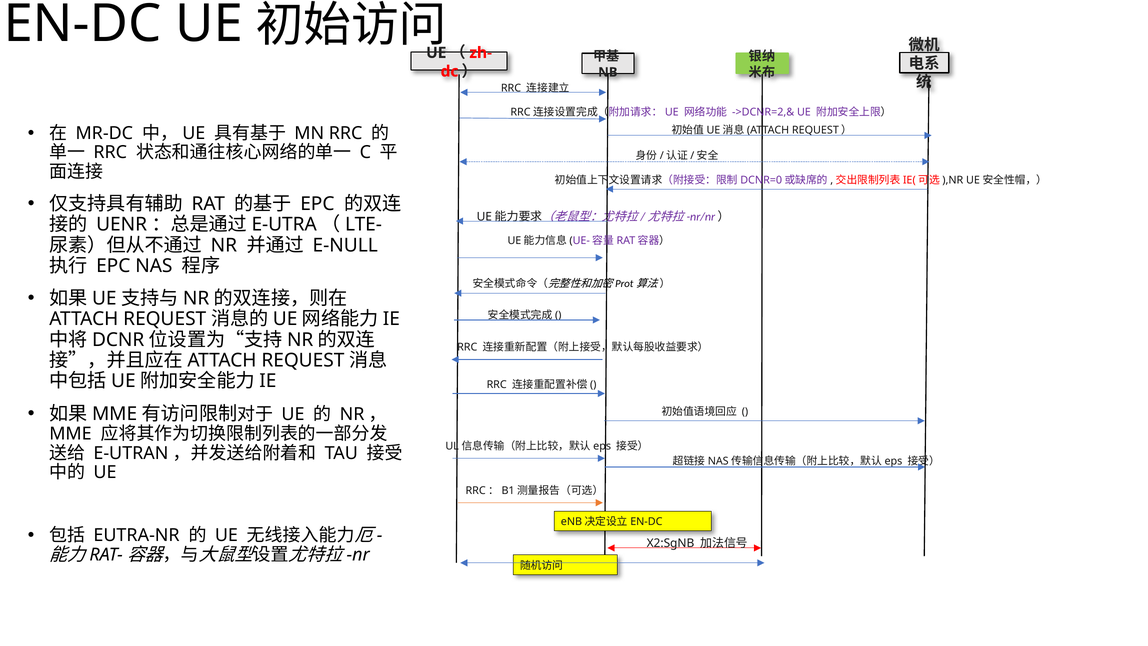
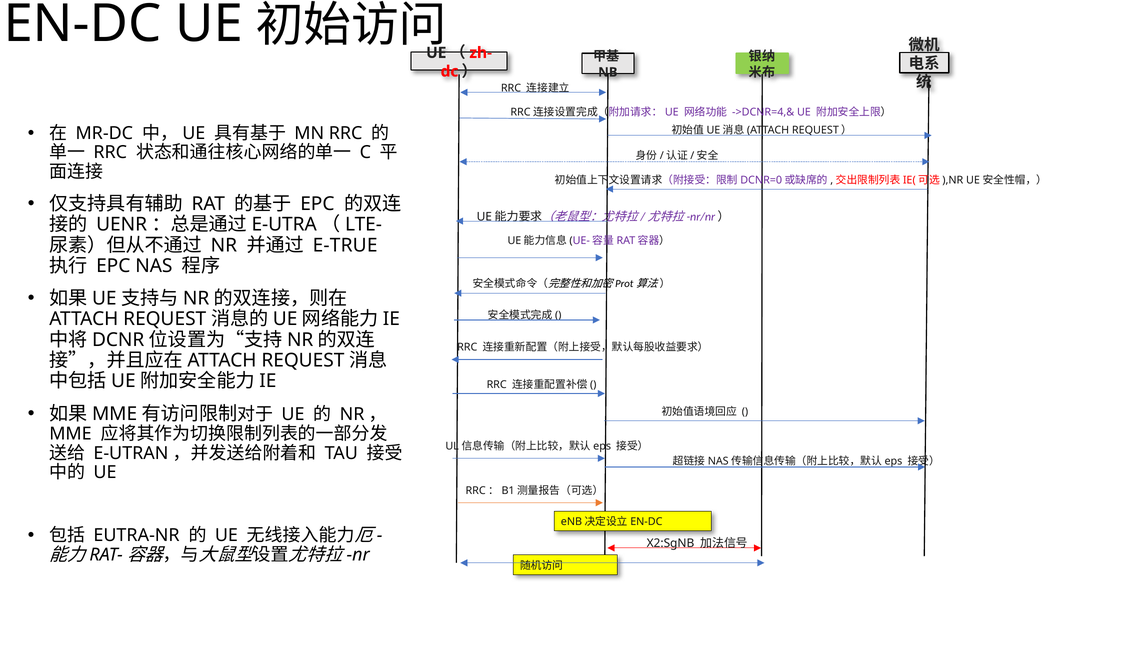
->DCNR=2,&: ->DCNR=2,& -> ->DCNR=4,&
E-NULL: E-NULL -> E-TRUE
